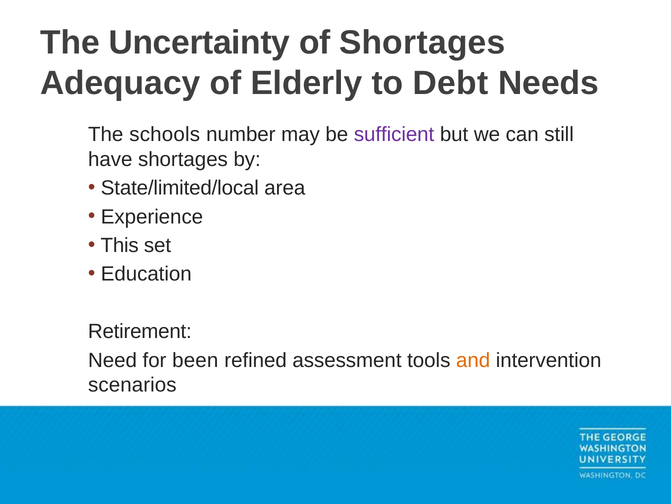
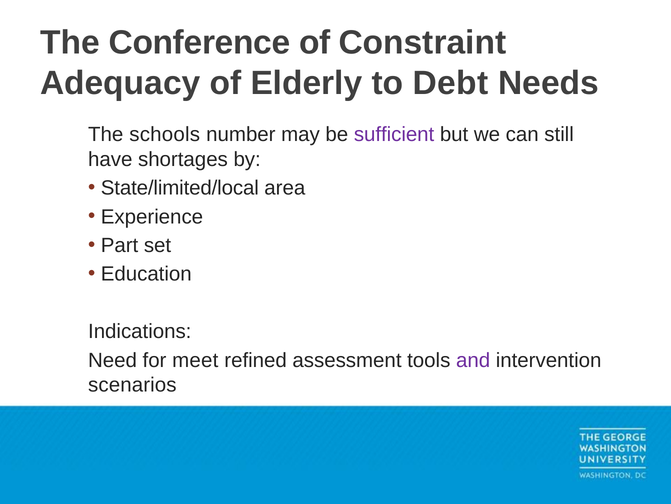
Uncertainty: Uncertainty -> Conference
of Shortages: Shortages -> Constraint
This: This -> Part
Retirement: Retirement -> Indications
been: been -> meet
and colour: orange -> purple
